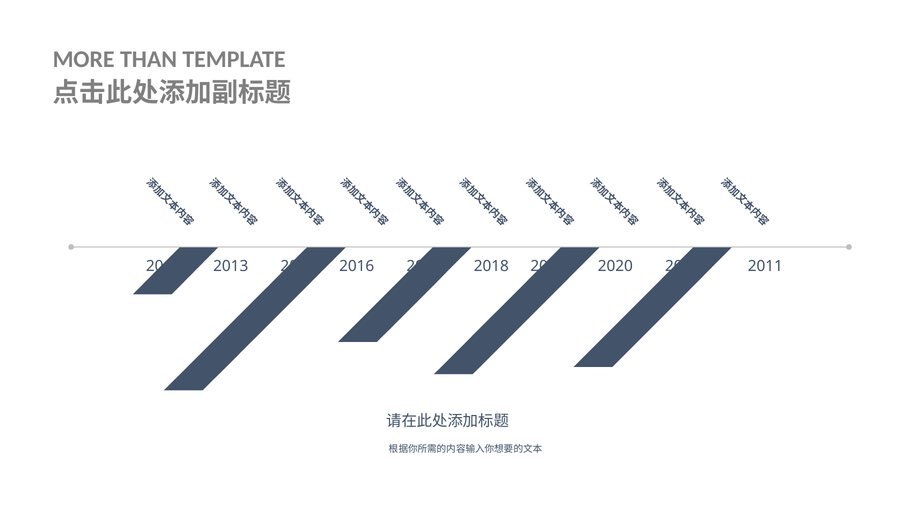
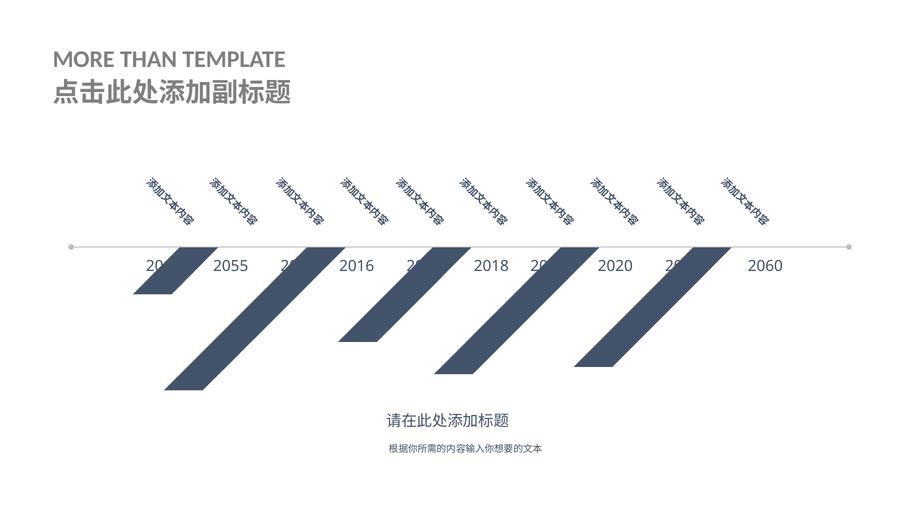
2013 2013: 2013 -> 2055
2011: 2011 -> 2060
